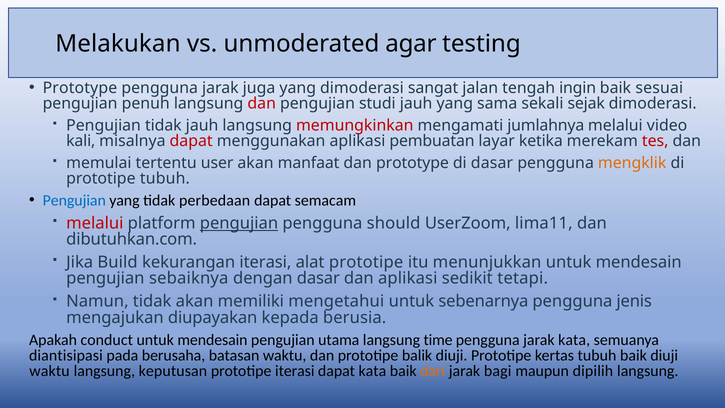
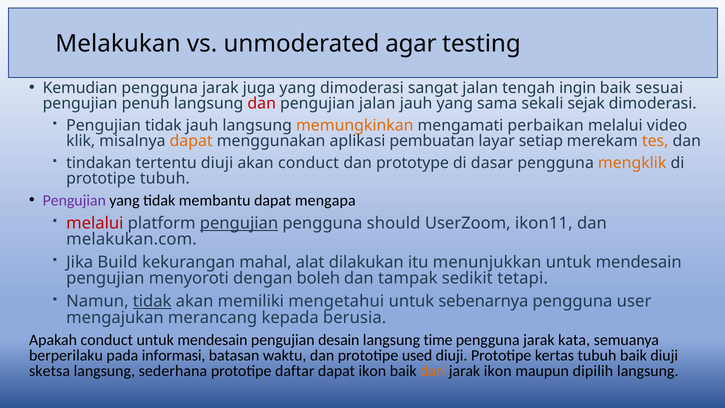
Prototype at (80, 88): Prototype -> Kemudian
pengujian studi: studi -> jalan
memungkinkan colour: red -> orange
jumlahnya: jumlahnya -> perbaikan
kali: kali -> klik
dapat at (191, 141) colour: red -> orange
ketika: ketika -> setiap
tes colour: red -> orange
memulai: memulai -> tindakan
tertentu user: user -> diuji
akan manfaat: manfaat -> conduct
Pengujian at (74, 201) colour: blue -> purple
perbedaan: perbedaan -> membantu
semacam: semacam -> mengapa
lima11: lima11 -> ikon11
dibutuhkan.com: dibutuhkan.com -> melakukan.com
kekurangan iterasi: iterasi -> mahal
alat prototipe: prototipe -> dilakukan
sebaiknya: sebaiknya -> menyoroti
dengan dasar: dasar -> boleh
dan aplikasi: aplikasi -> tampak
tidak at (152, 301) underline: none -> present
jenis: jenis -> user
diupayakan: diupayakan -> merancang
utama: utama -> desain
diantisipasi: diantisipasi -> berperilaku
berusaha: berusaha -> informasi
balik: balik -> used
waktu at (49, 371): waktu -> sketsa
keputusan: keputusan -> sederhana
prototipe iterasi: iterasi -> daftar
dapat kata: kata -> ikon
jarak bagi: bagi -> ikon
